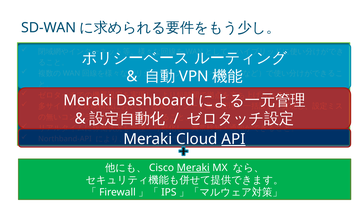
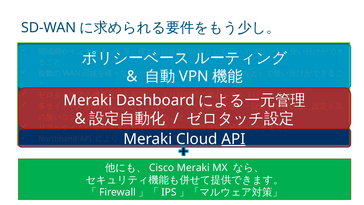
Meraki at (193, 168) underline: present -> none
